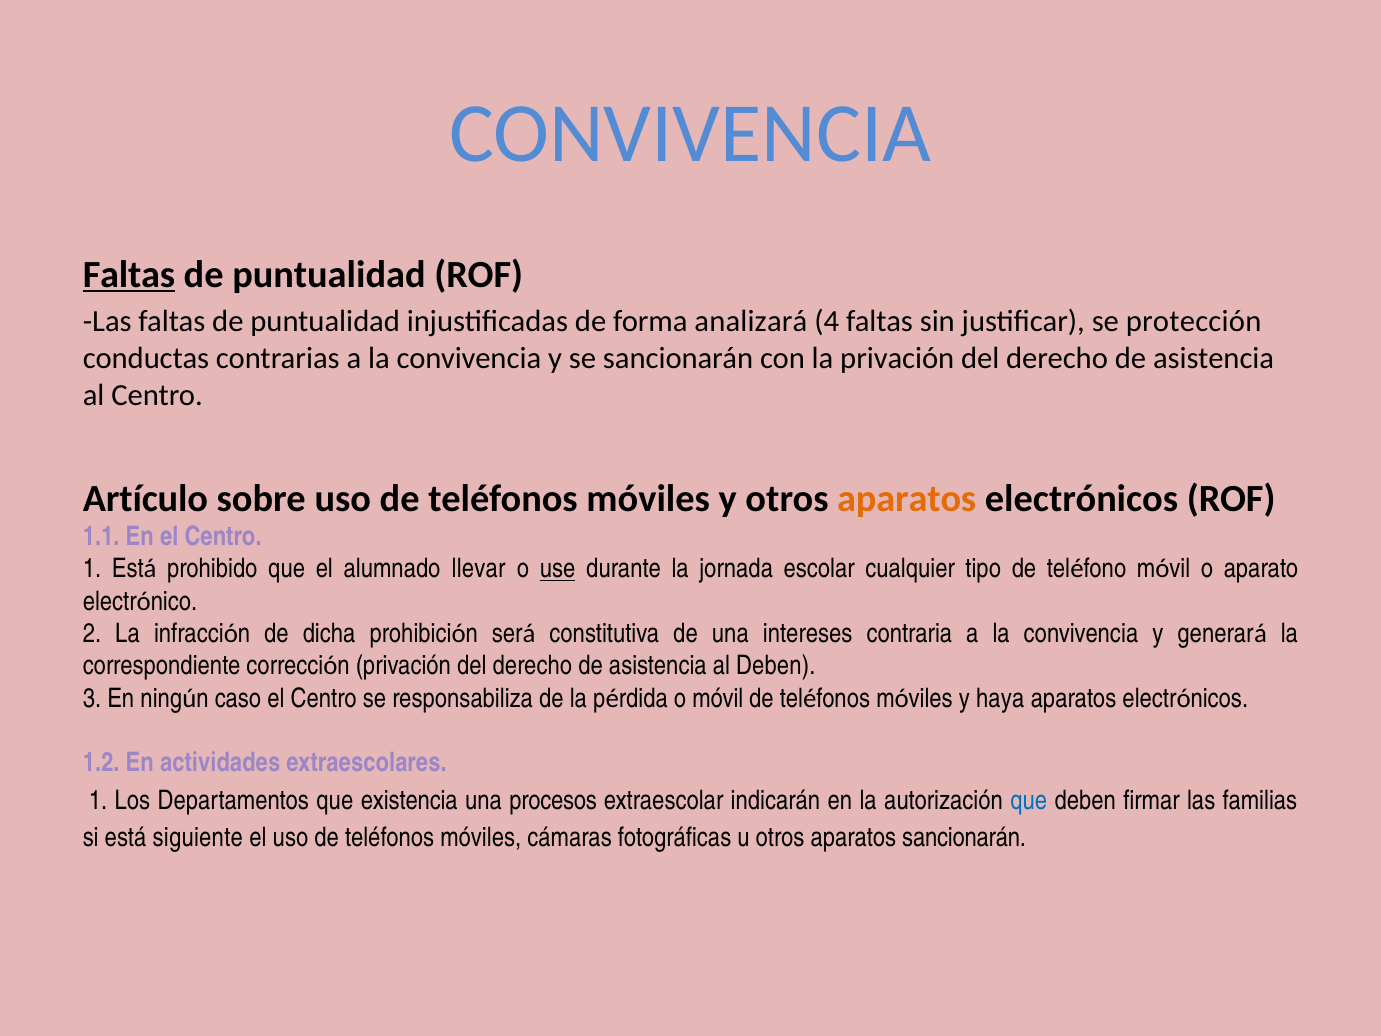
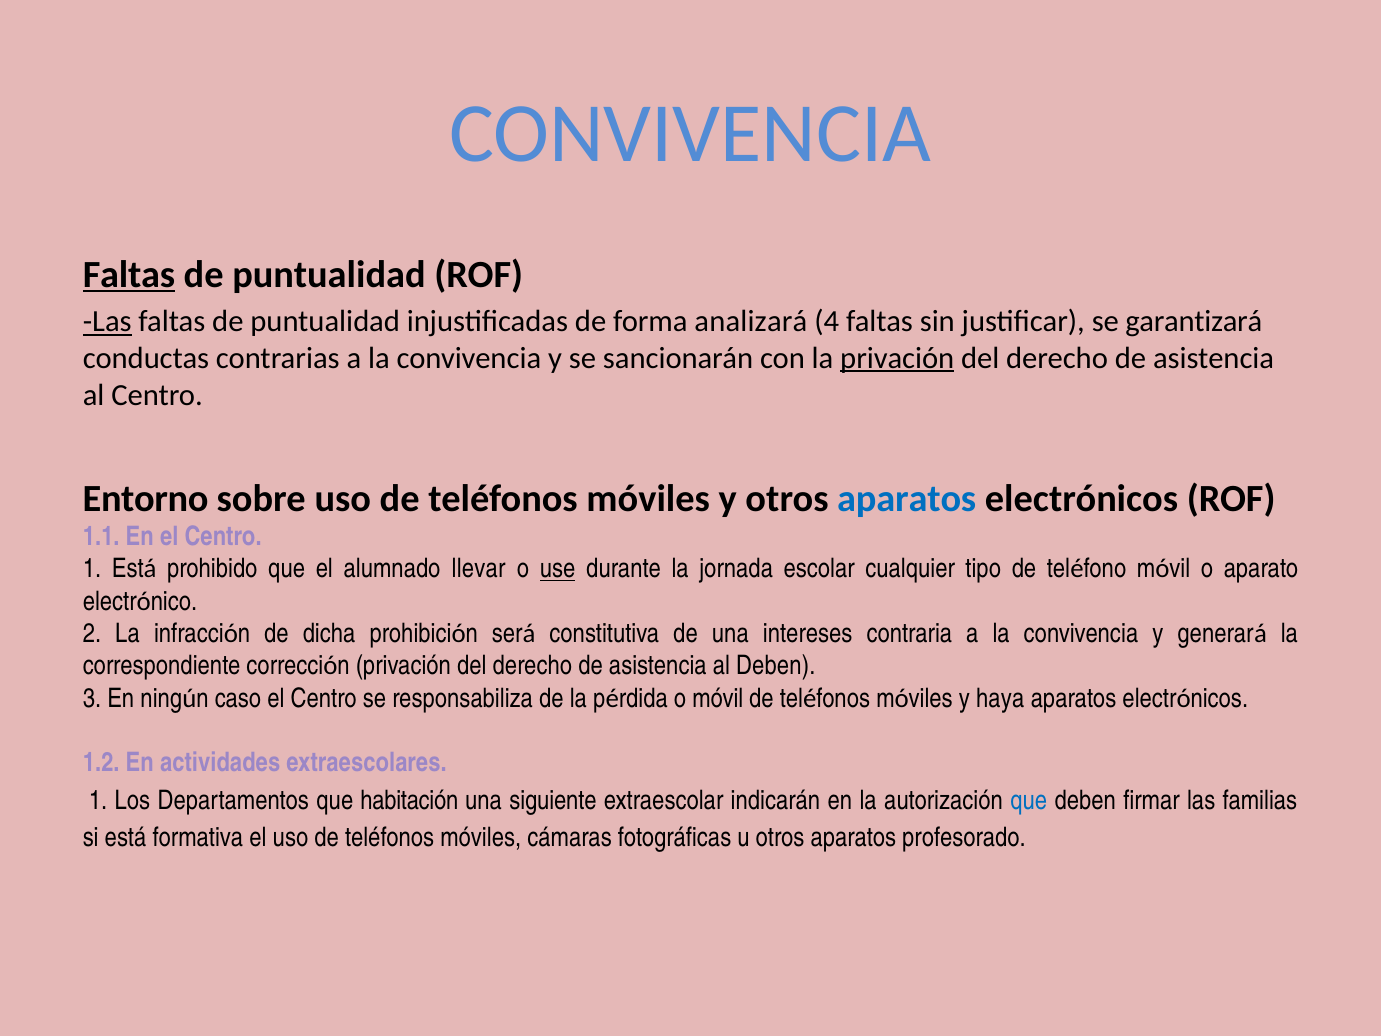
Las at (107, 321) underline: none -> present
protección: protección -> garantizará
privación at (897, 358) underline: none -> present
Artículo: Artículo -> Entorno
aparatos at (907, 498) colour: orange -> blue
existencia: existencia -> habitación
procesos: procesos -> siguiente
siguiente: siguiente -> formativa
aparatos sancionarán: sancionarán -> profesorado
